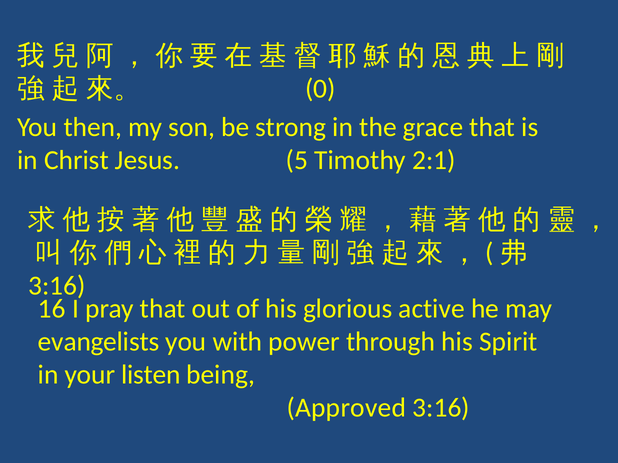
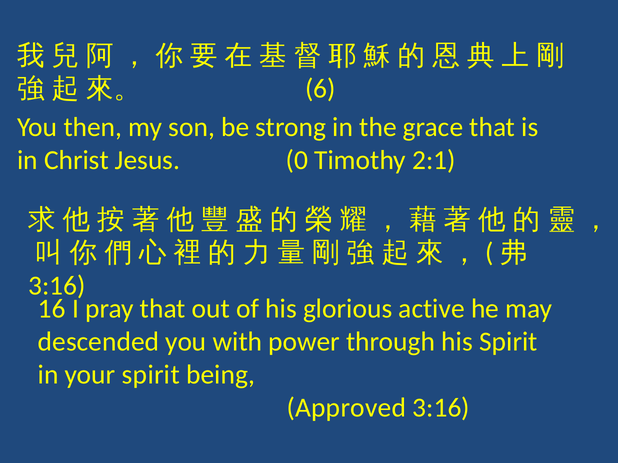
0: 0 -> 6
5: 5 -> 0
evangelists: evangelists -> descended
your listen: listen -> spirit
